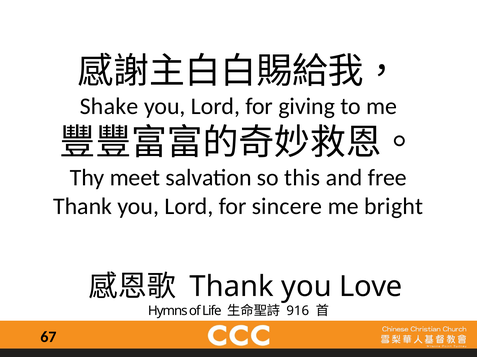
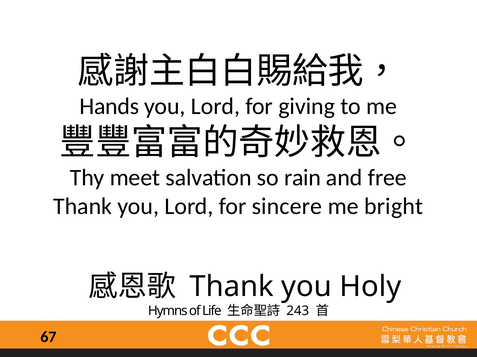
Shake: Shake -> Hands
this: this -> rain
Love: Love -> Holy
916: 916 -> 243
